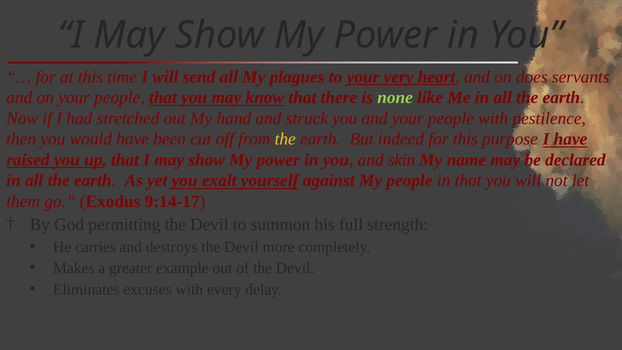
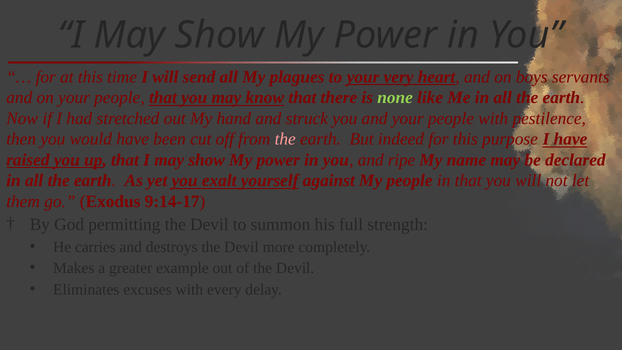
does: does -> boys
the at (285, 139) colour: yellow -> pink
skin: skin -> ripe
